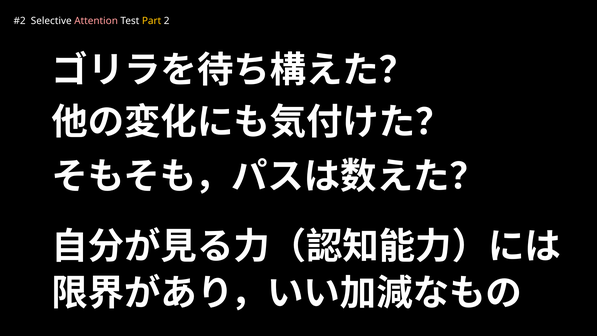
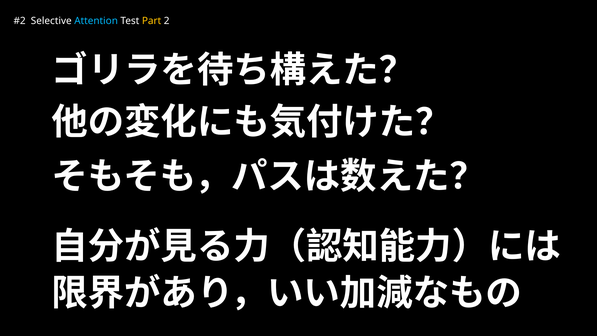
Attention colour: pink -> light blue
